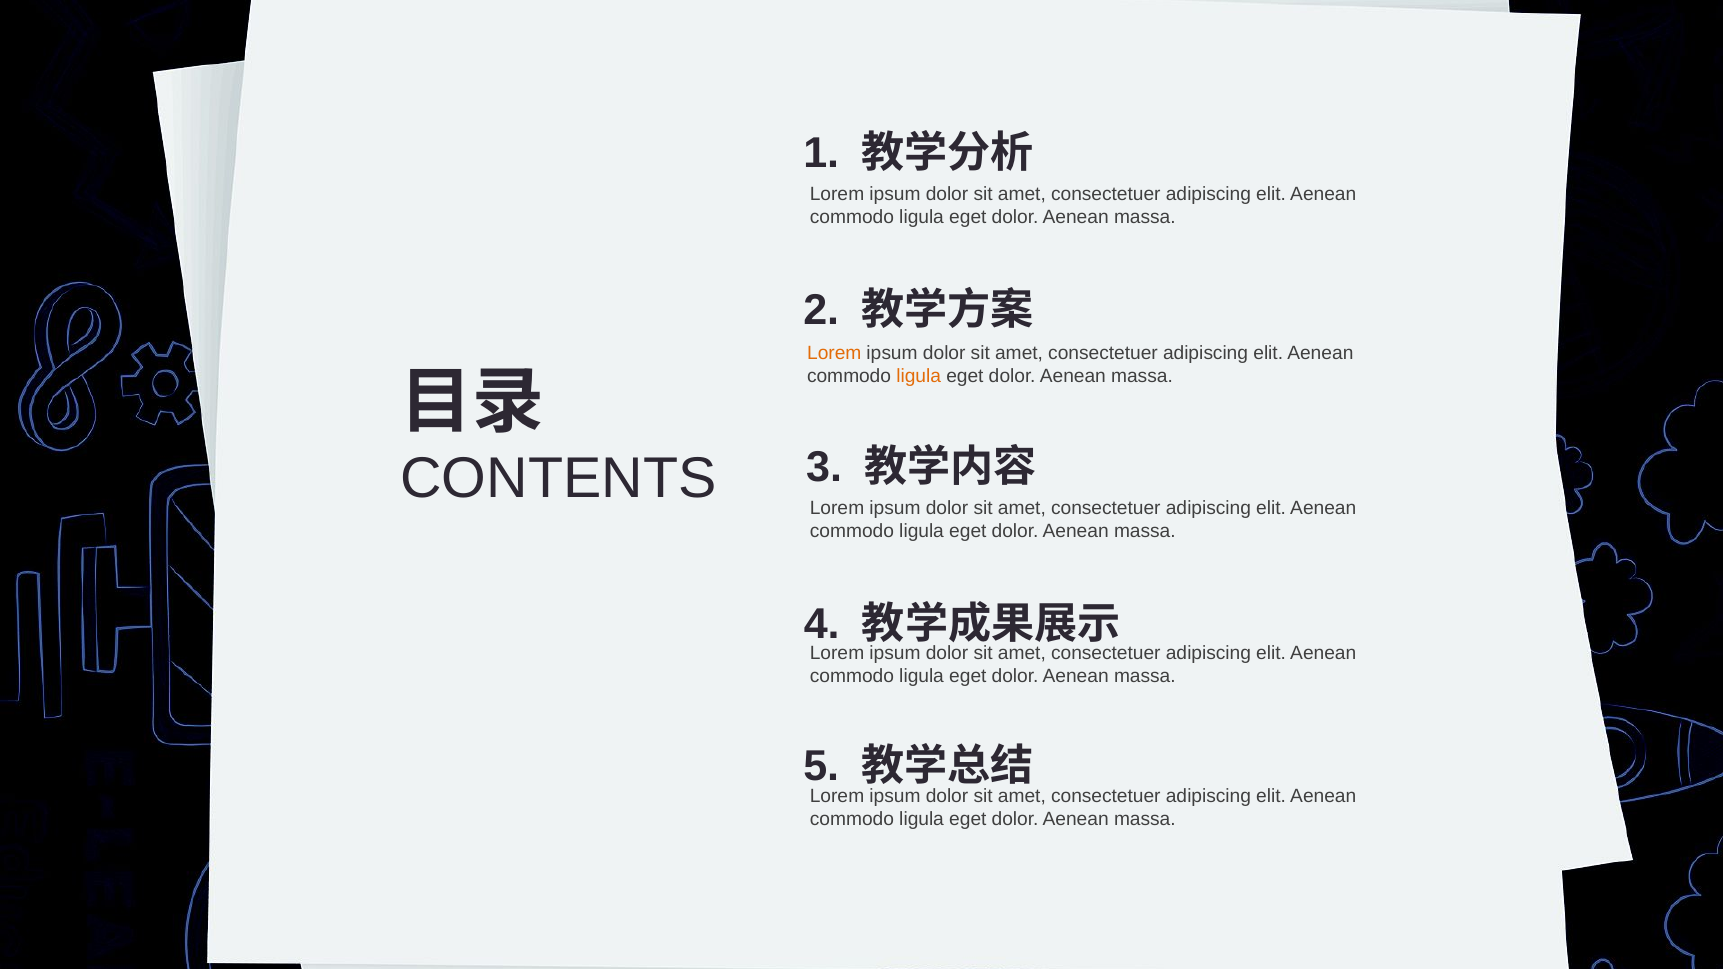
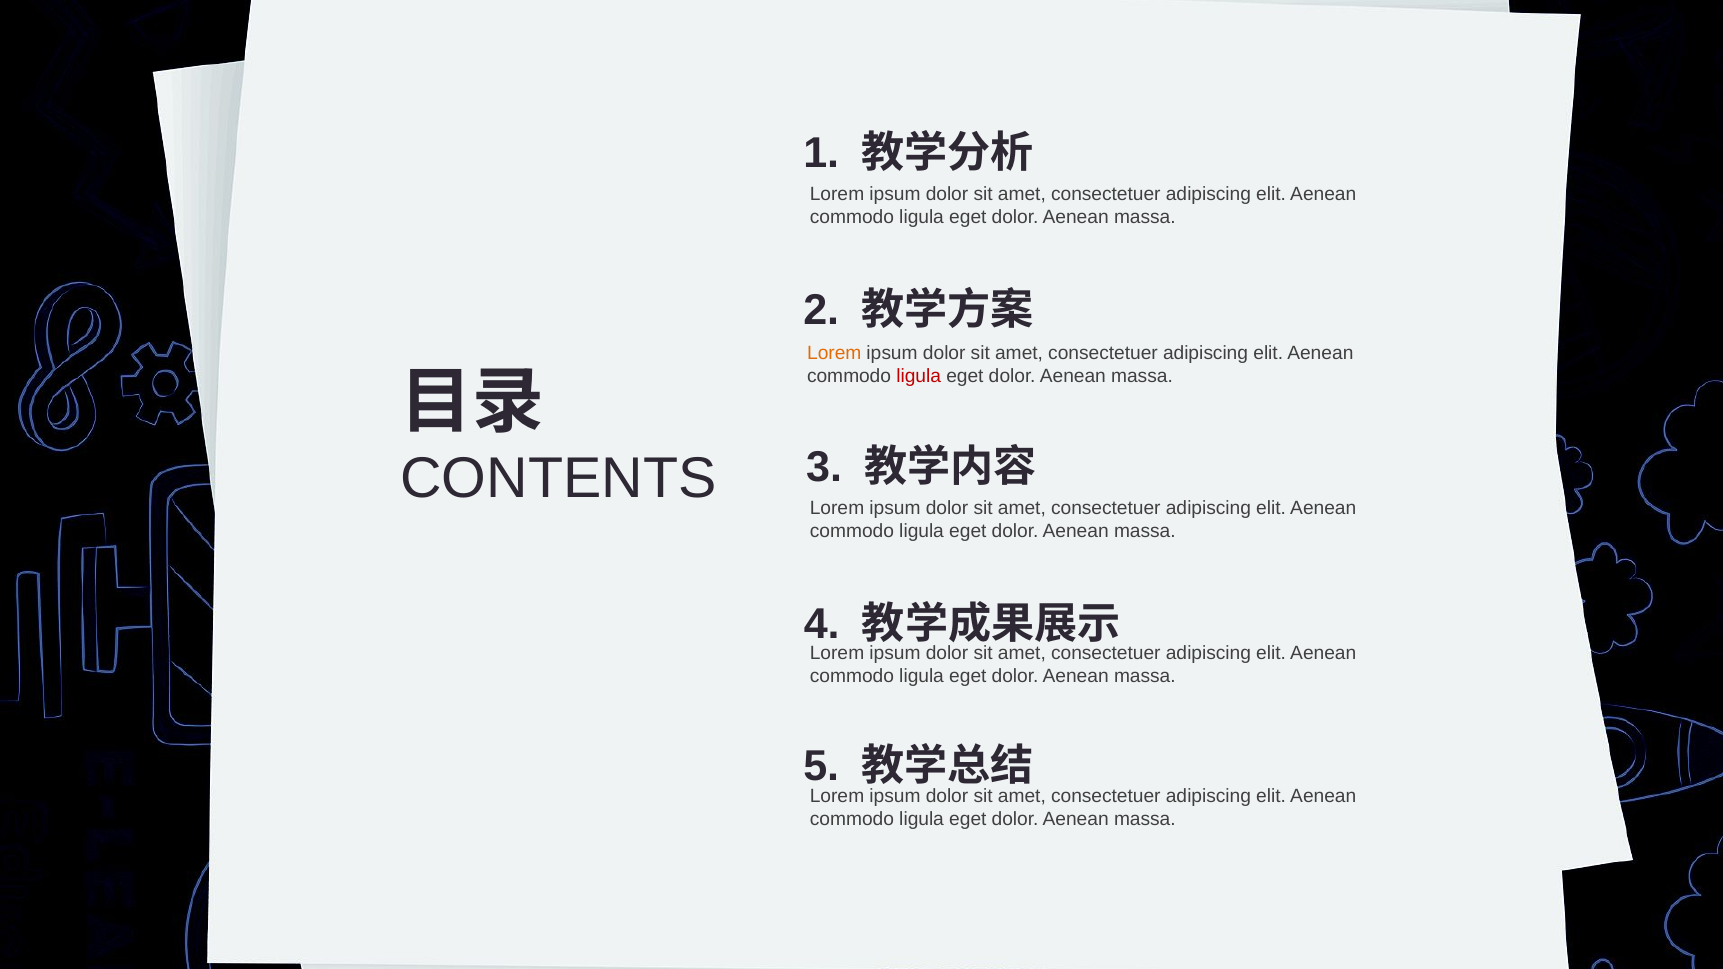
ligula at (919, 376) colour: orange -> red
